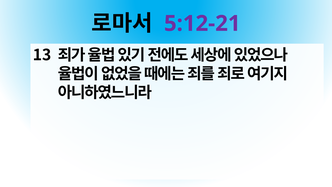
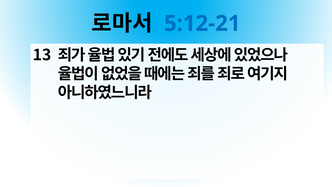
5:12-21 colour: purple -> blue
